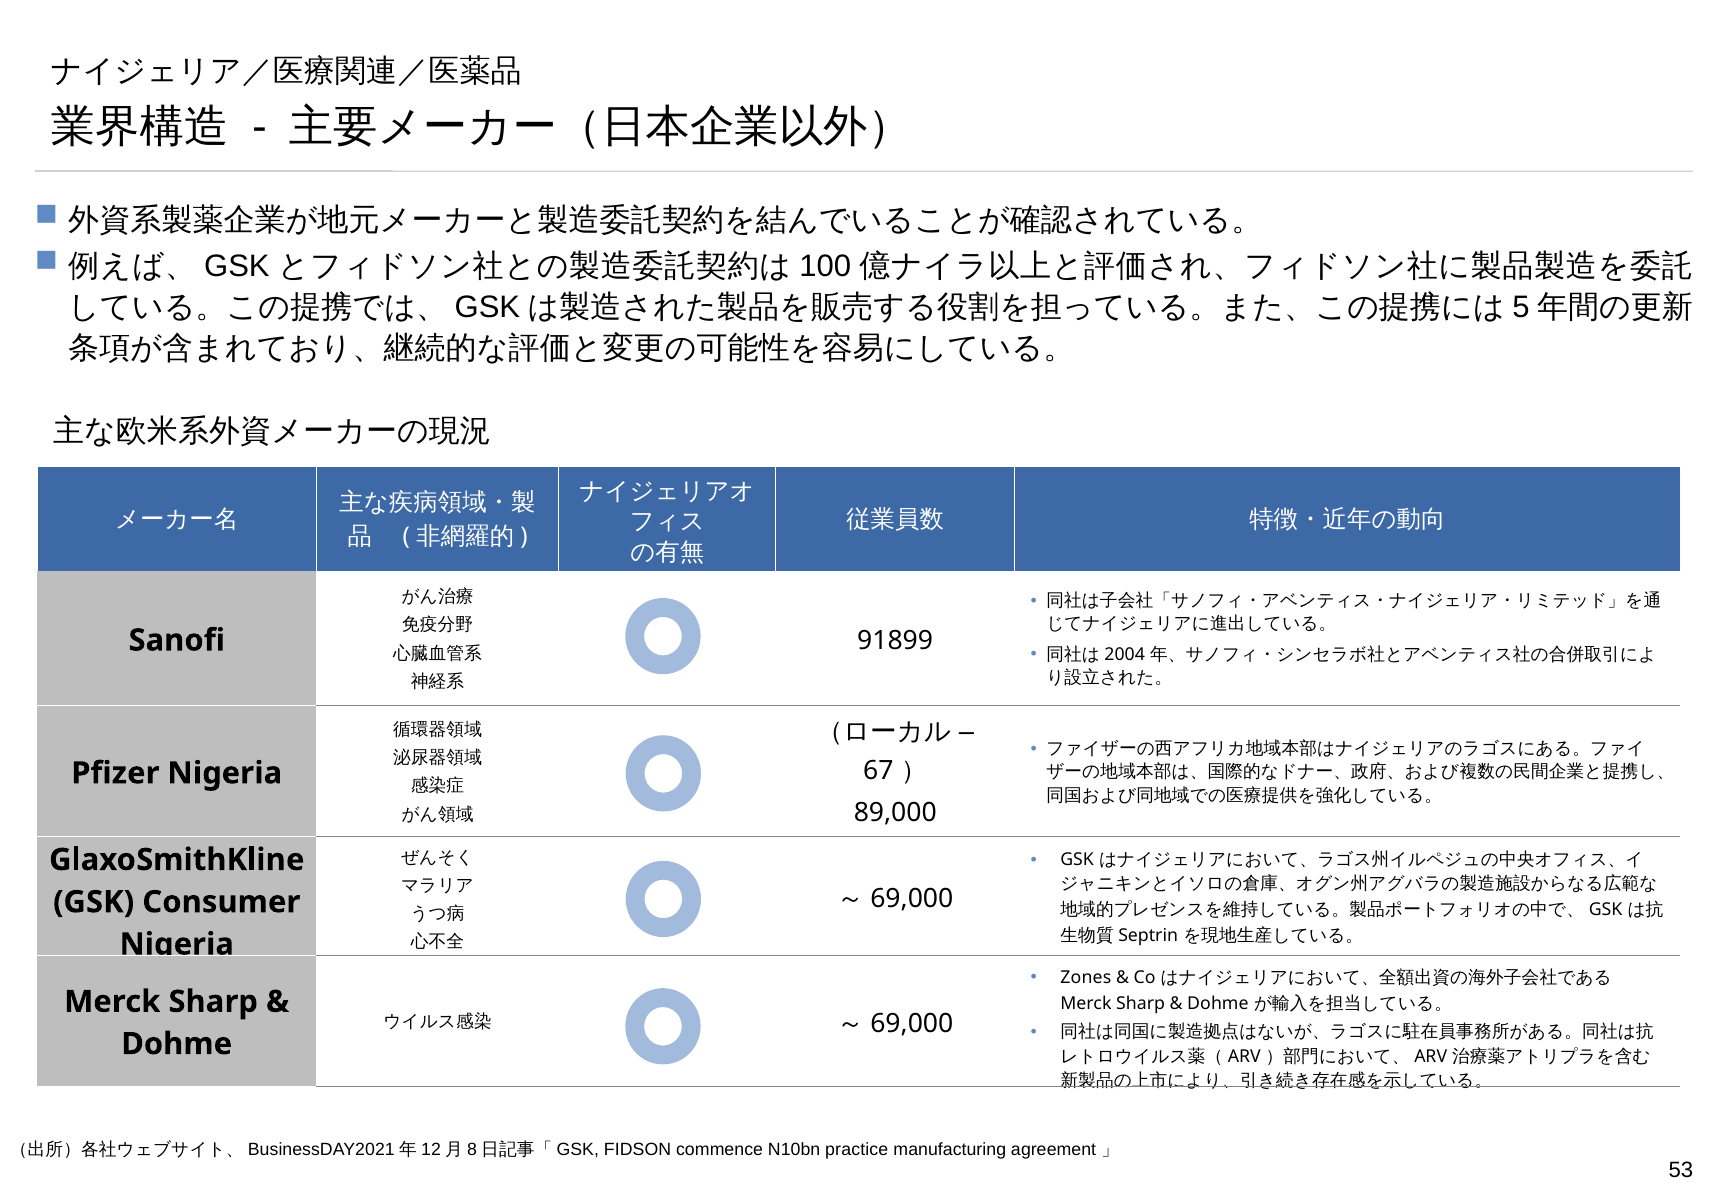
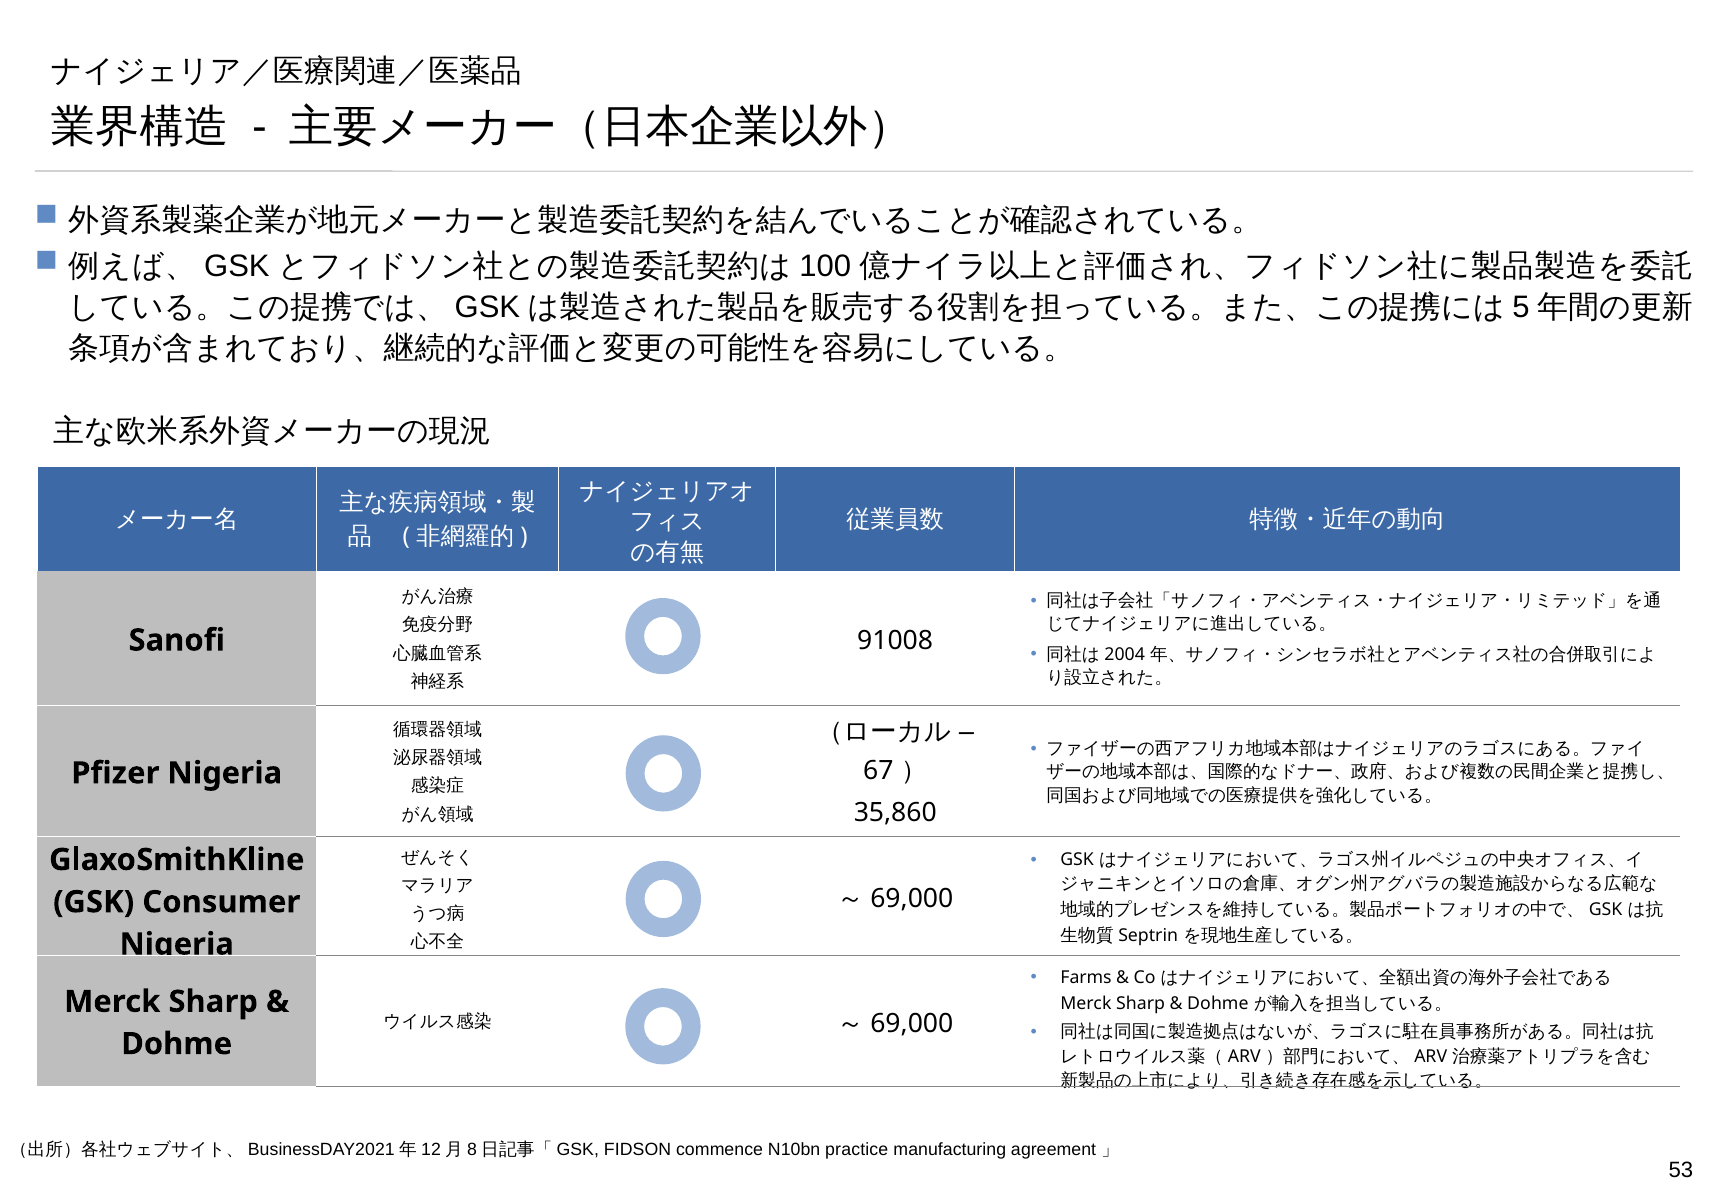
91899: 91899 -> 91008
89,000: 89,000 -> 35,860
Zones: Zones -> Farms
